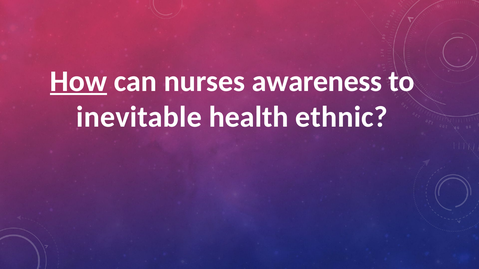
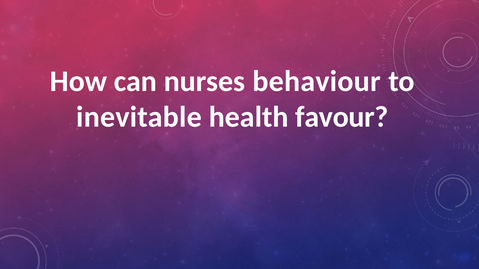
How underline: present -> none
awareness: awareness -> behaviour
ethnic: ethnic -> favour
